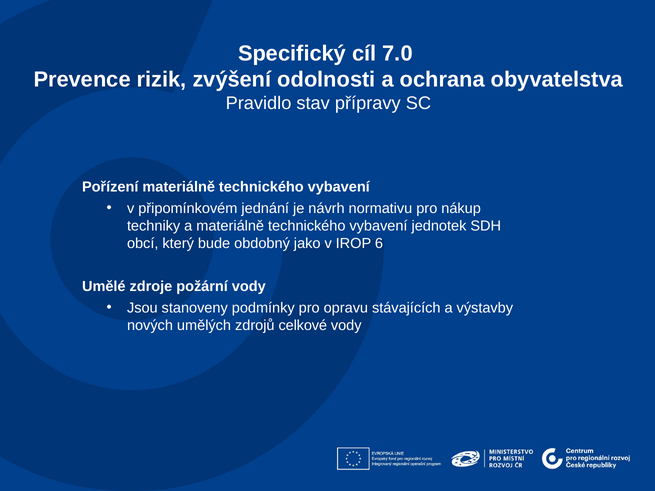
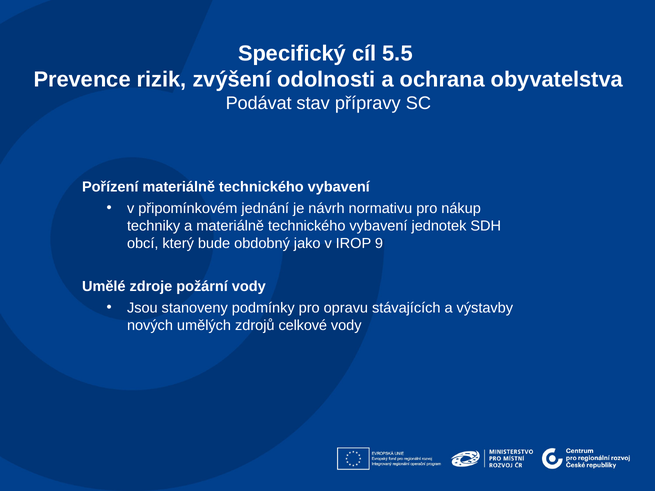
7.0: 7.0 -> 5.5
Pravidlo: Pravidlo -> Podávat
6: 6 -> 9
